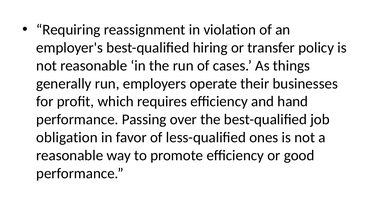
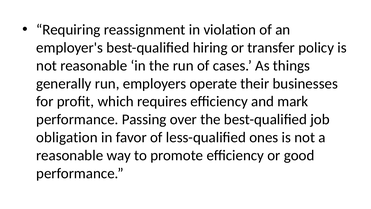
hand: hand -> mark
